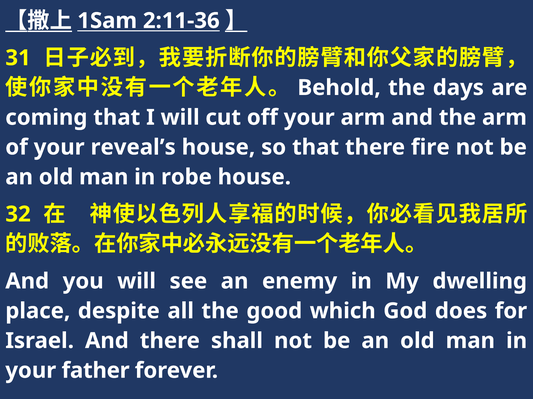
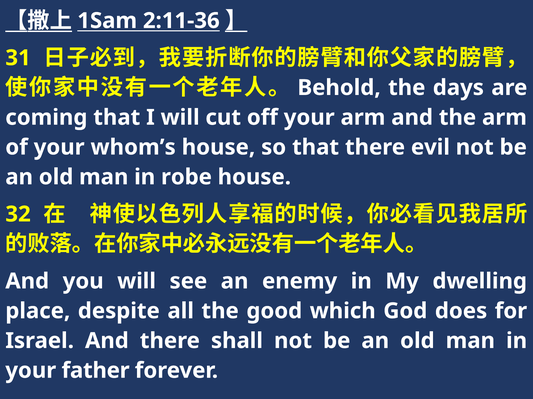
reveal’s: reveal’s -> whom’s
fire: fire -> evil
